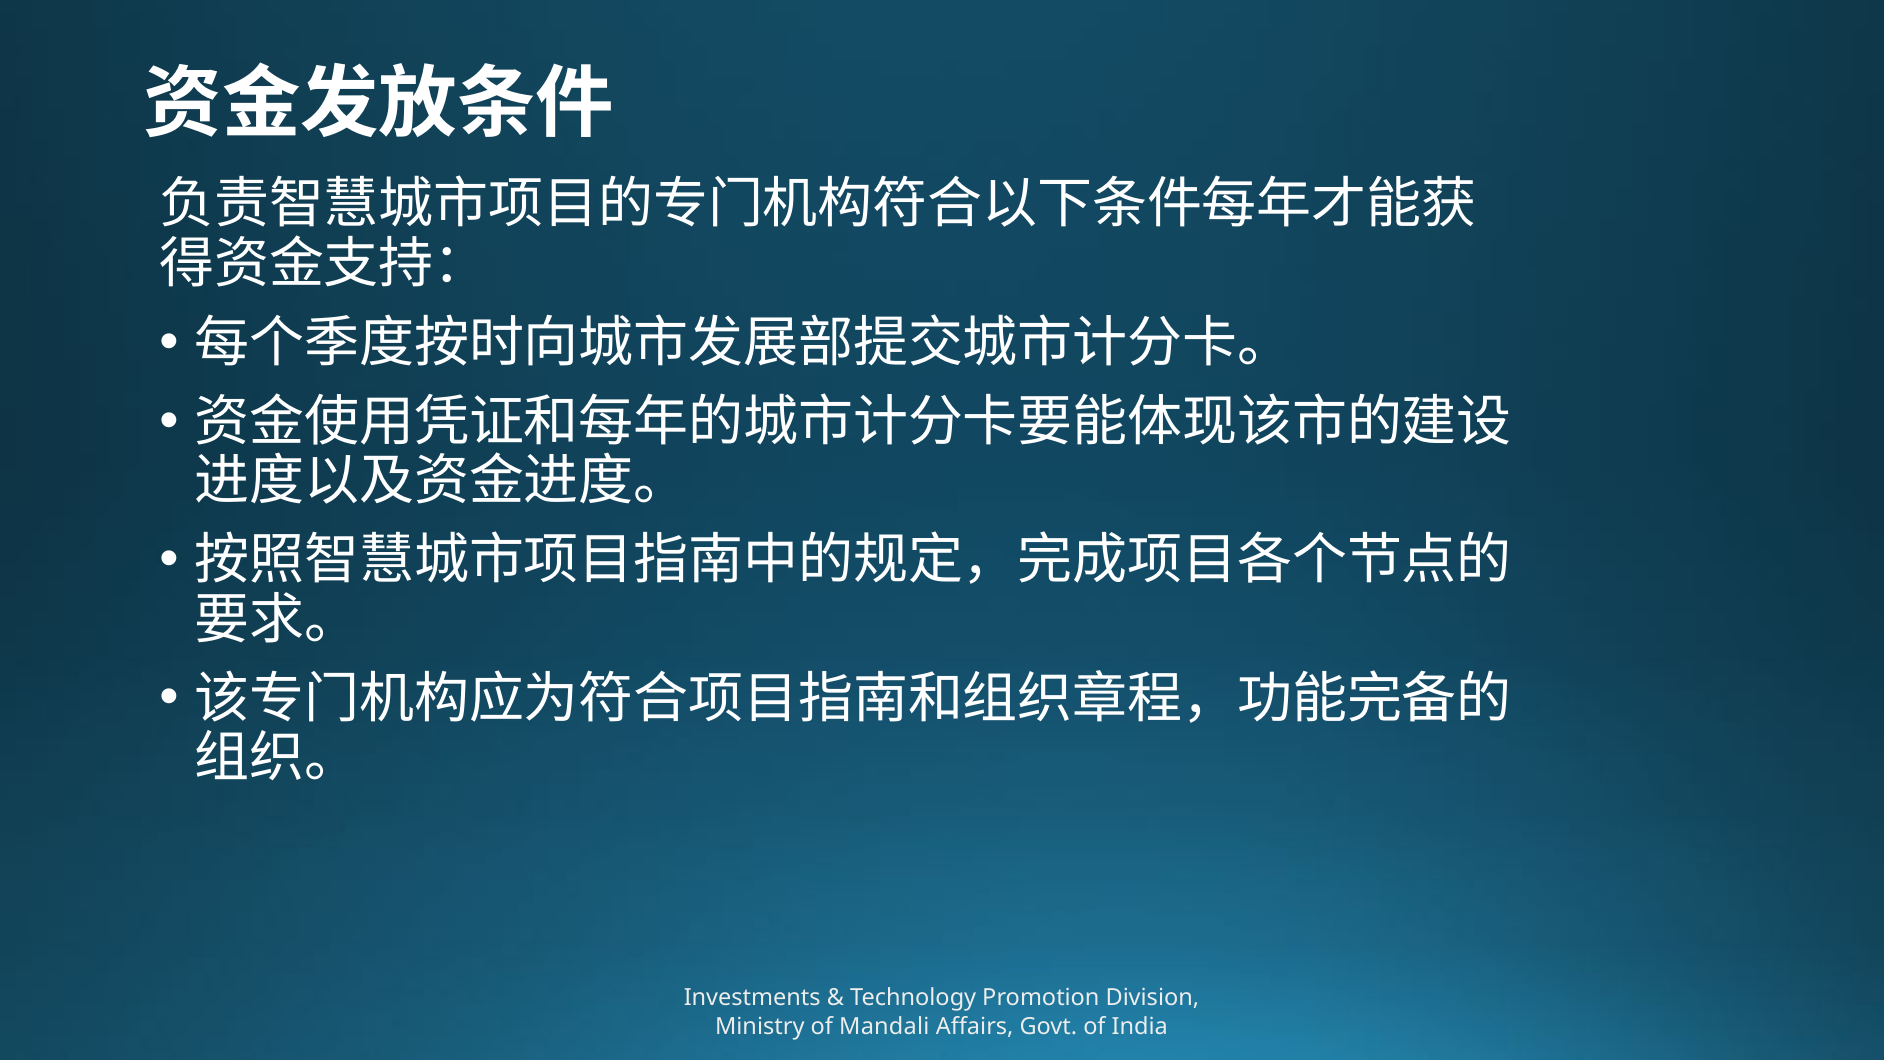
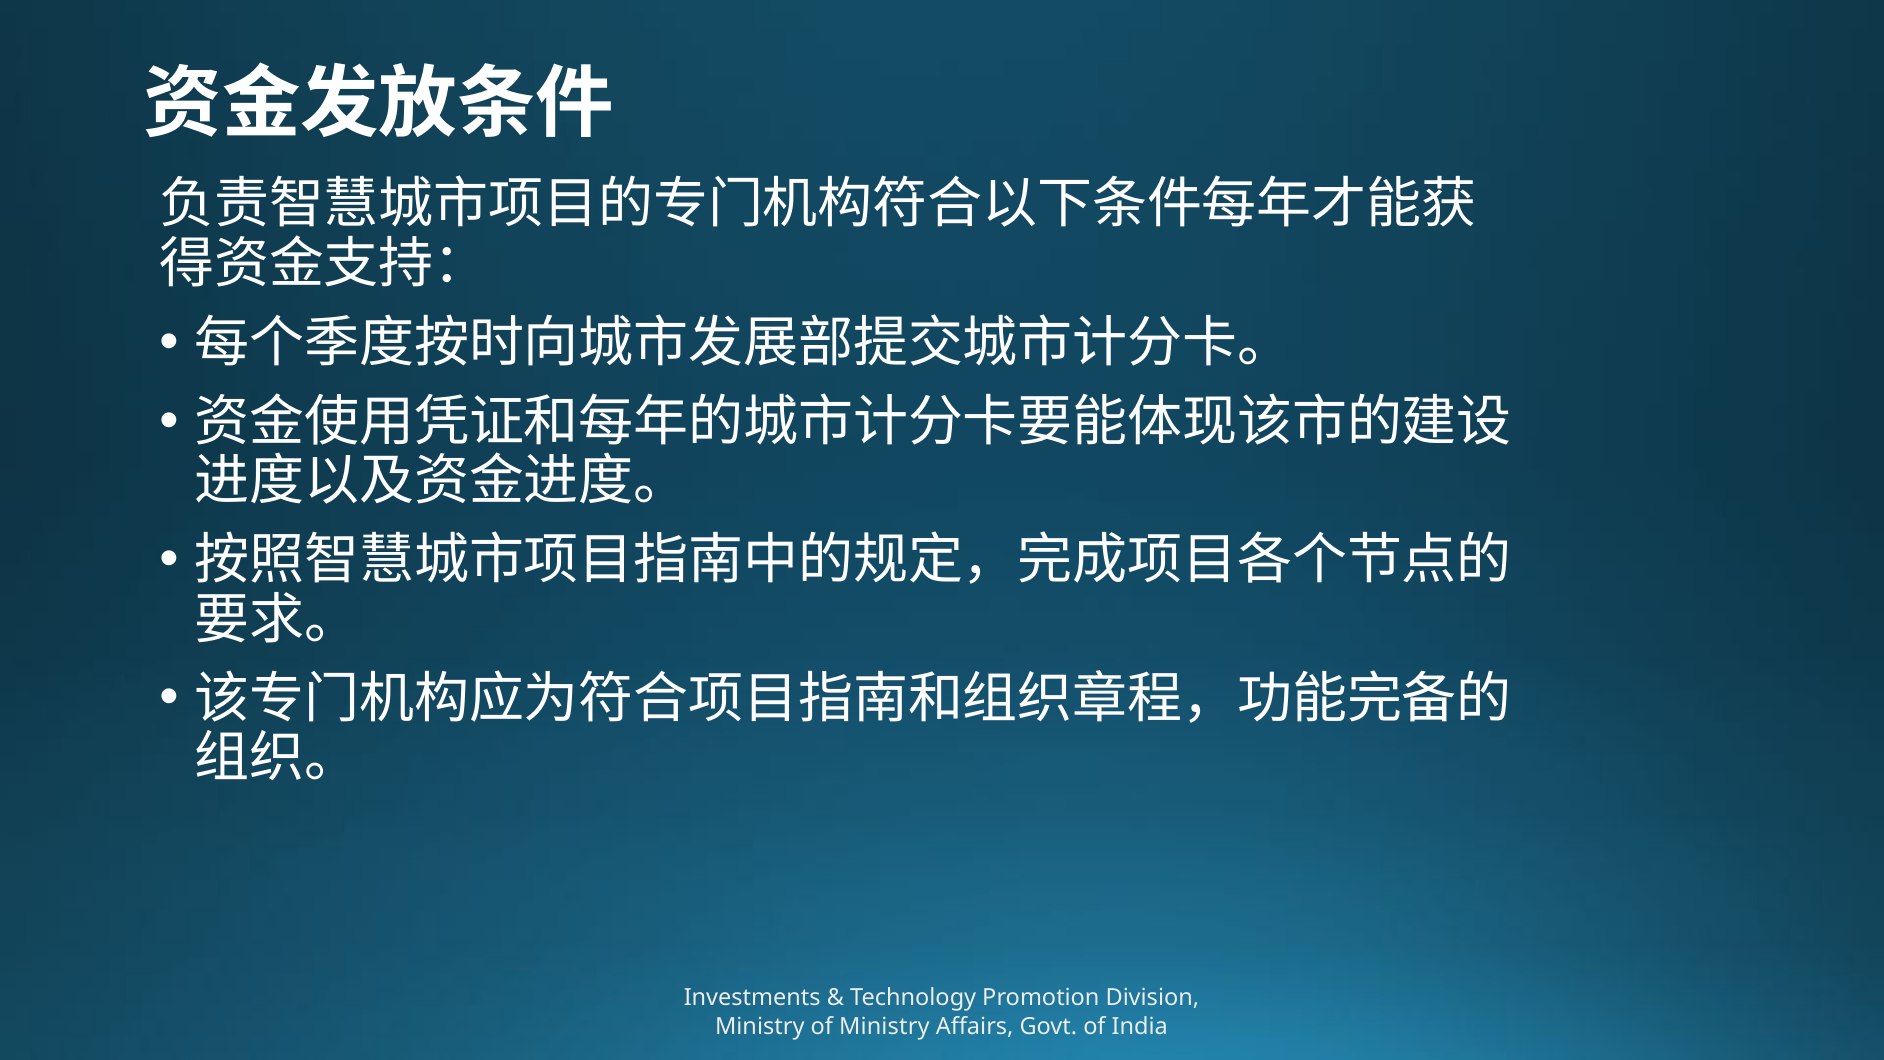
of Mandali: Mandali -> Ministry
